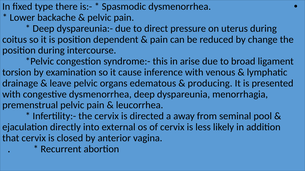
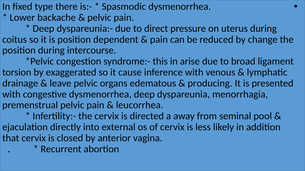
examination: examination -> exaggerated
